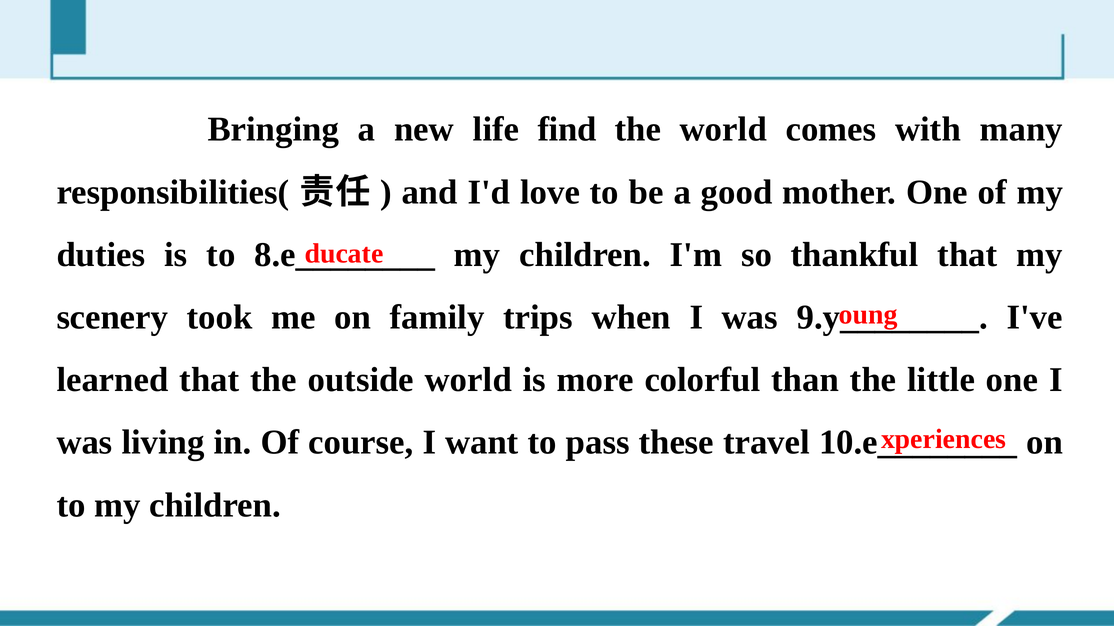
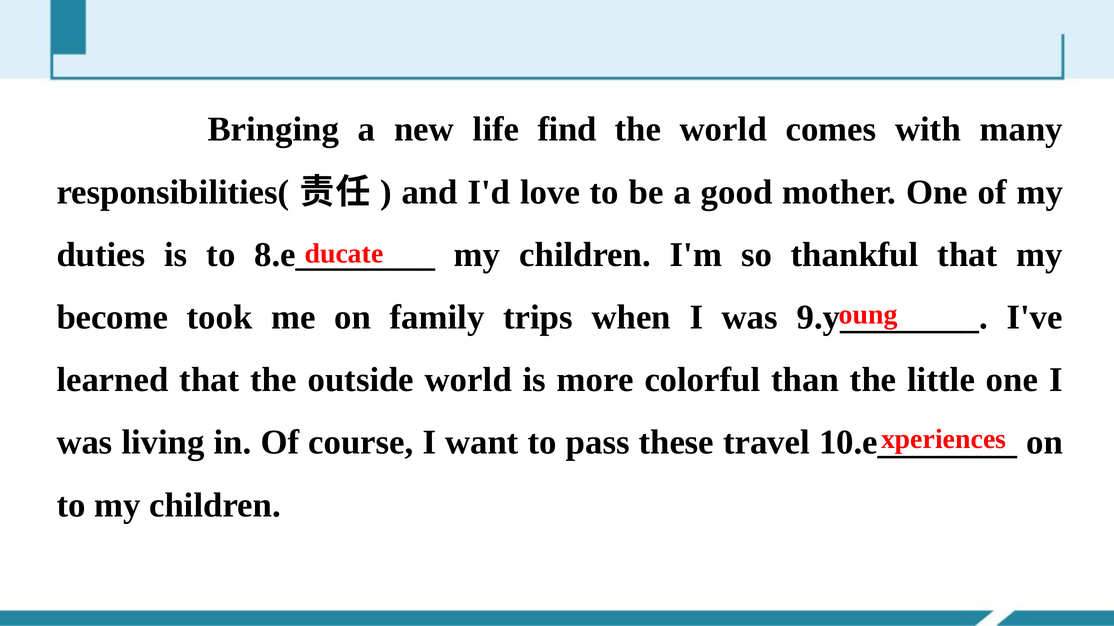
scenery: scenery -> become
